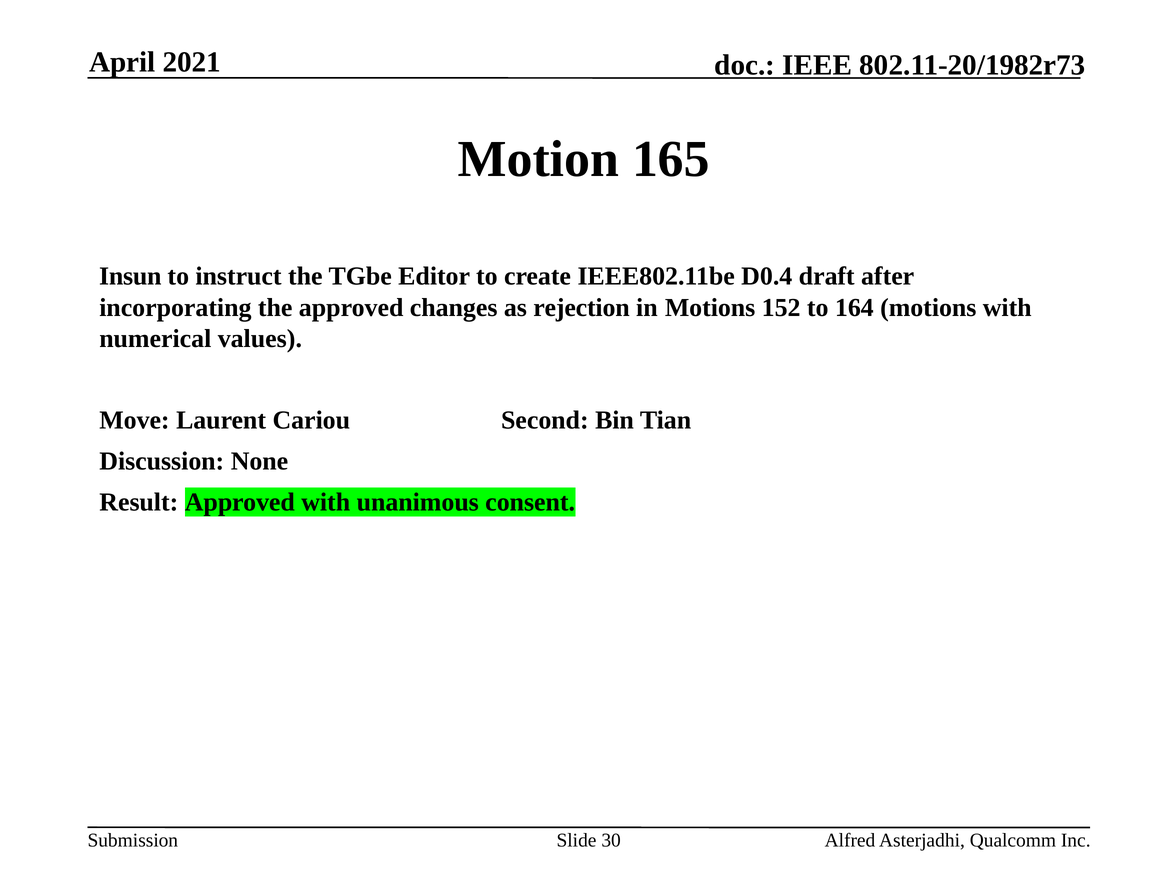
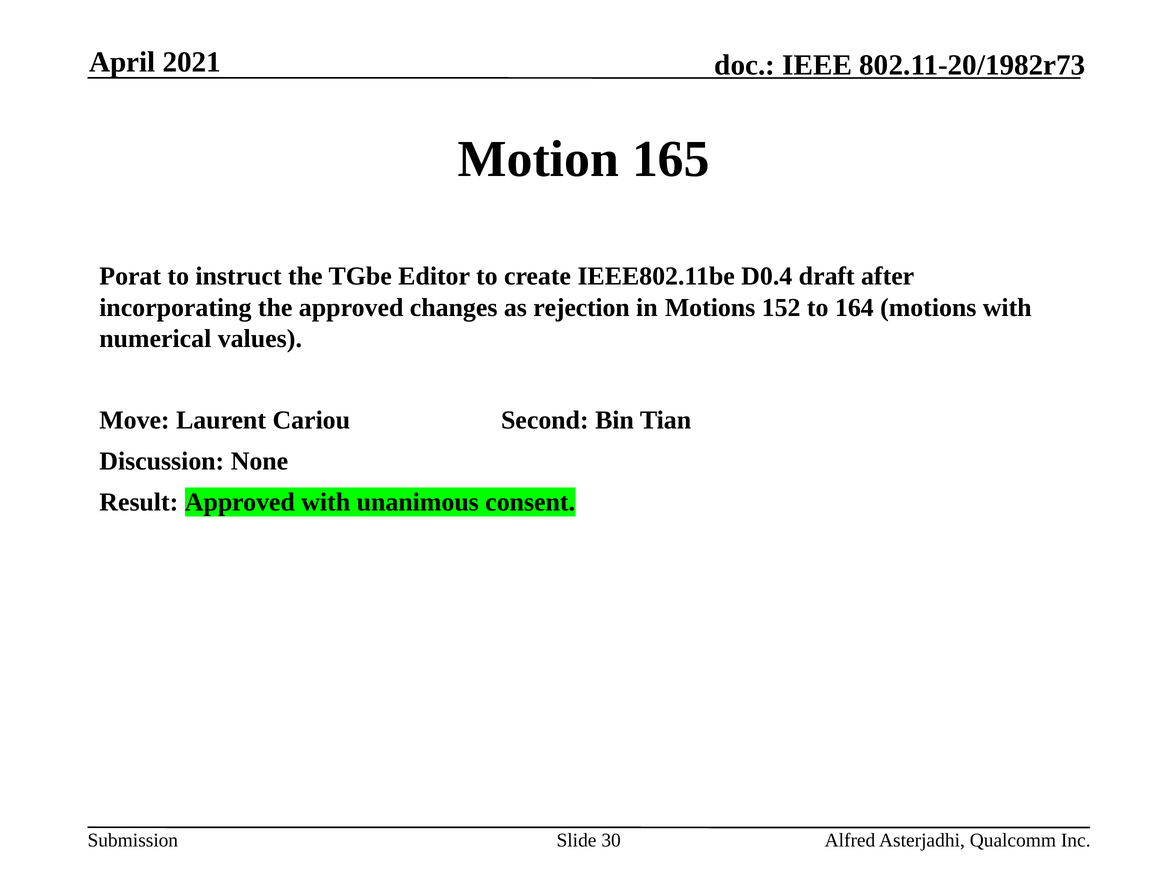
Insun: Insun -> Porat
